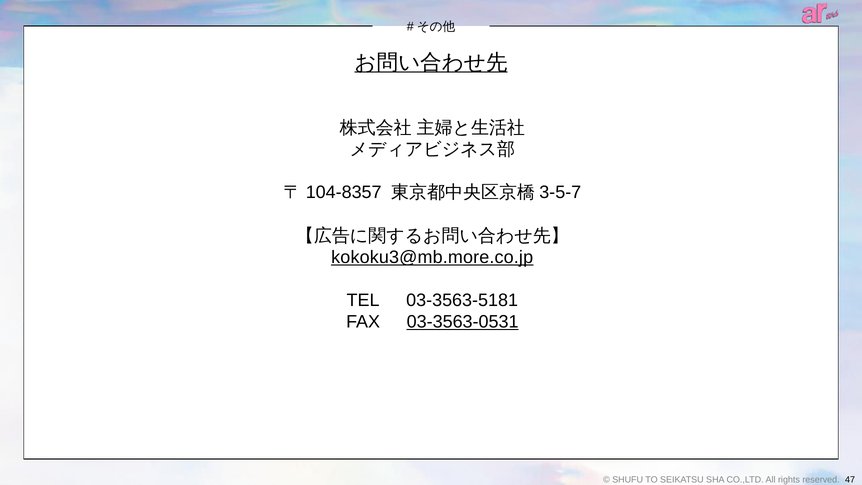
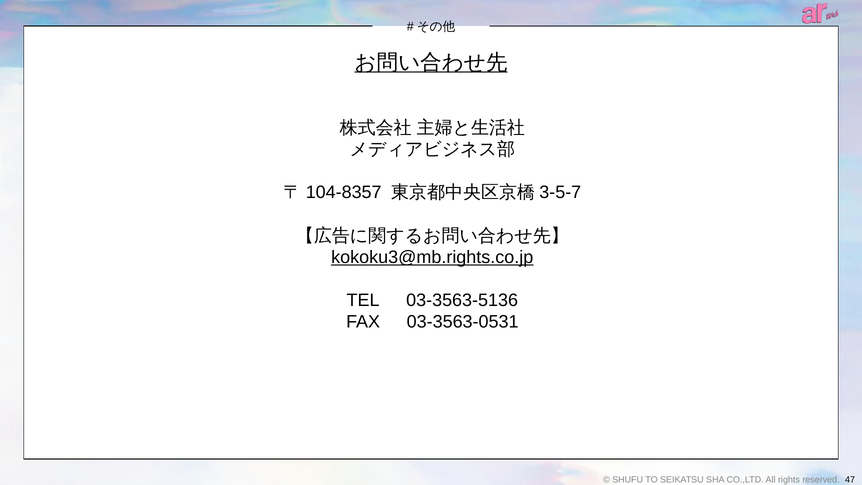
kokoku3@mb.more.co.jp: kokoku3@mb.more.co.jp -> kokoku3@mb.rights.co.jp
03-3563-5181: 03-3563-5181 -> 03-3563-5136
03-3563-0531 underline: present -> none
